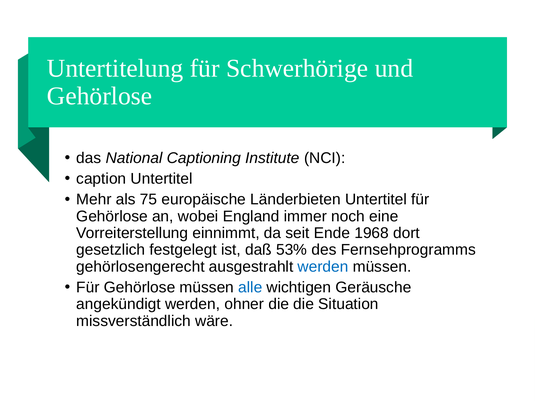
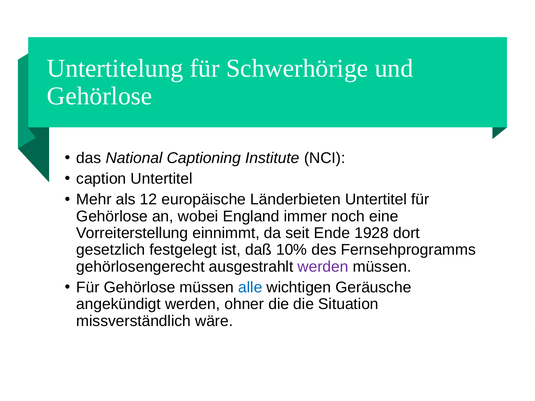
75: 75 -> 12
1968: 1968 -> 1928
53%: 53% -> 10%
werden at (323, 267) colour: blue -> purple
